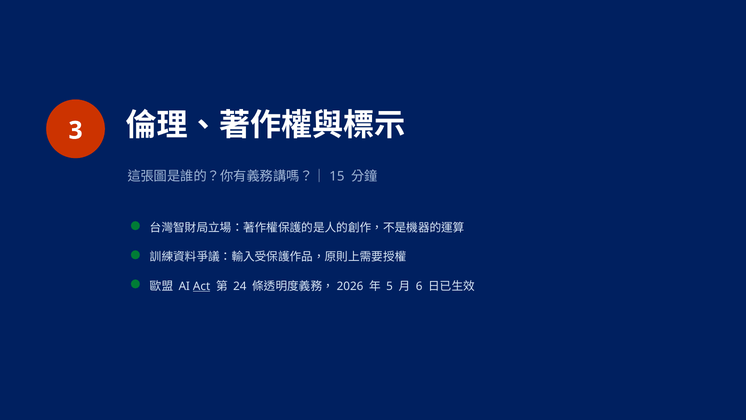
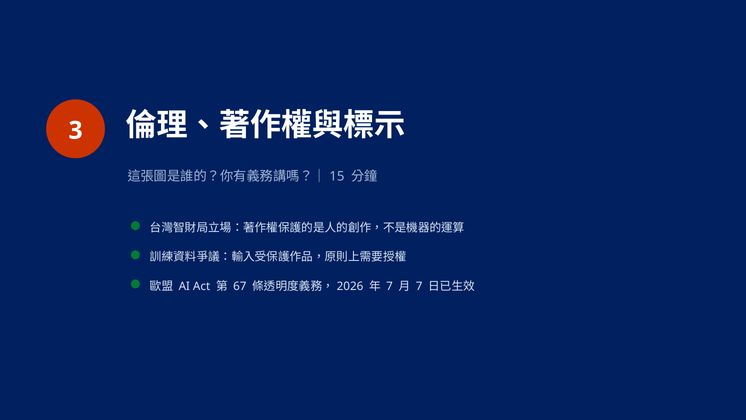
Act underline: present -> none
24: 24 -> 67
5 at (390, 286): 5 -> 7
6 at (419, 286): 6 -> 7
